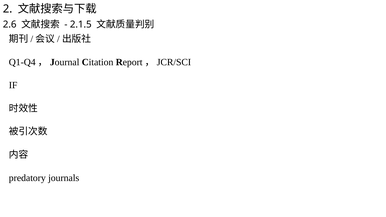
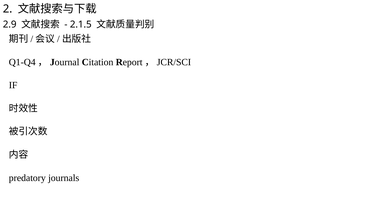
2.6: 2.6 -> 2.9
